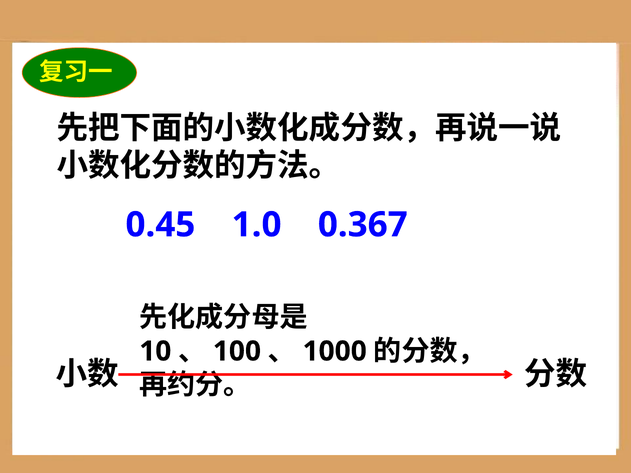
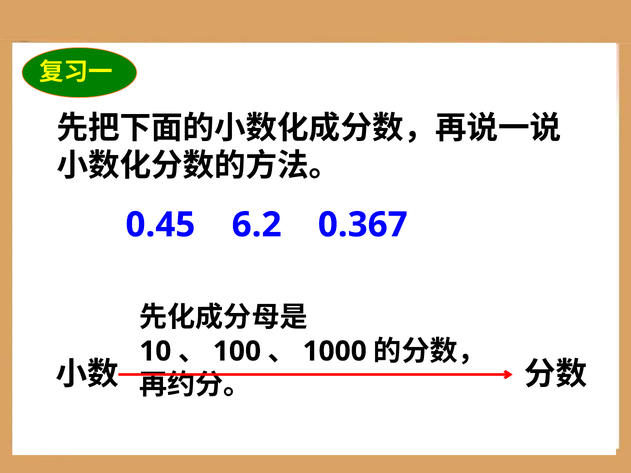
1.0: 1.0 -> 6.2
